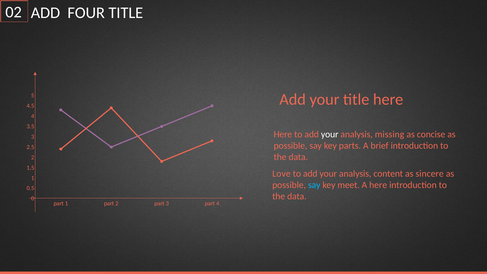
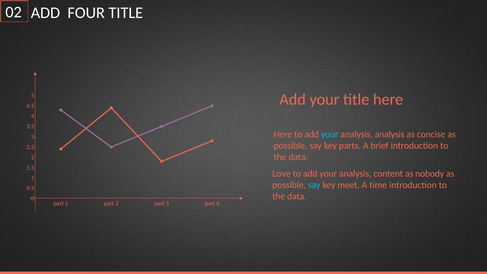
your at (330, 134) colour: white -> light blue
analysis missing: missing -> analysis
sincere: sincere -> nobody
A here: here -> time
